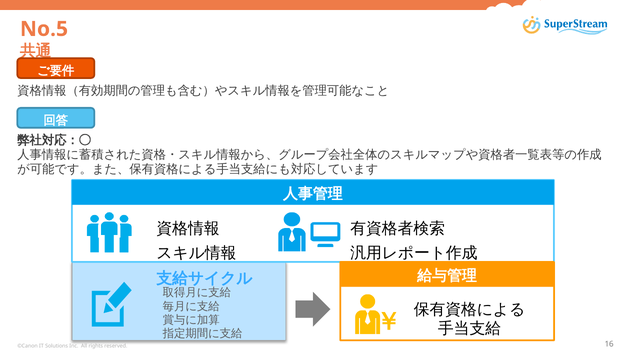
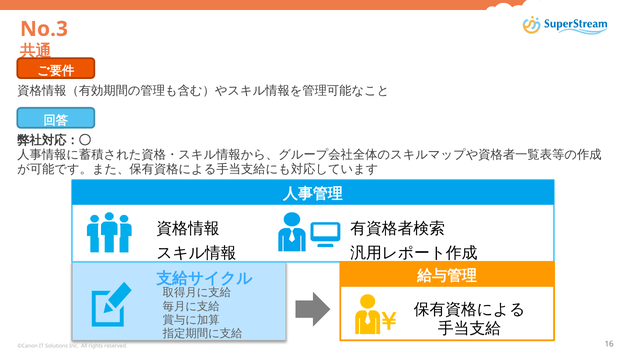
No.5: No.5 -> No.3
